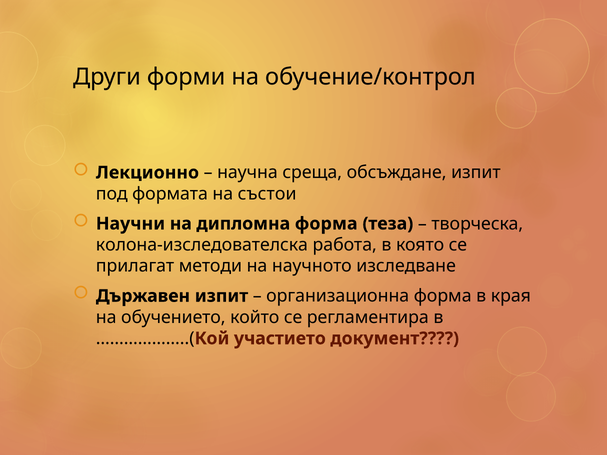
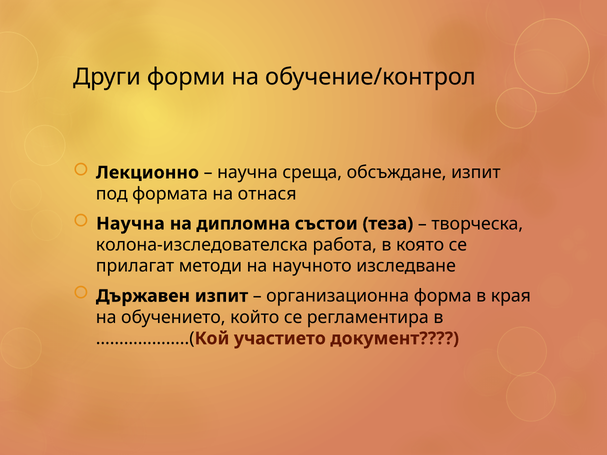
състои: състои -> отнася
Научни at (131, 224): Научни -> Научна
дипломна форма: форма -> състои
